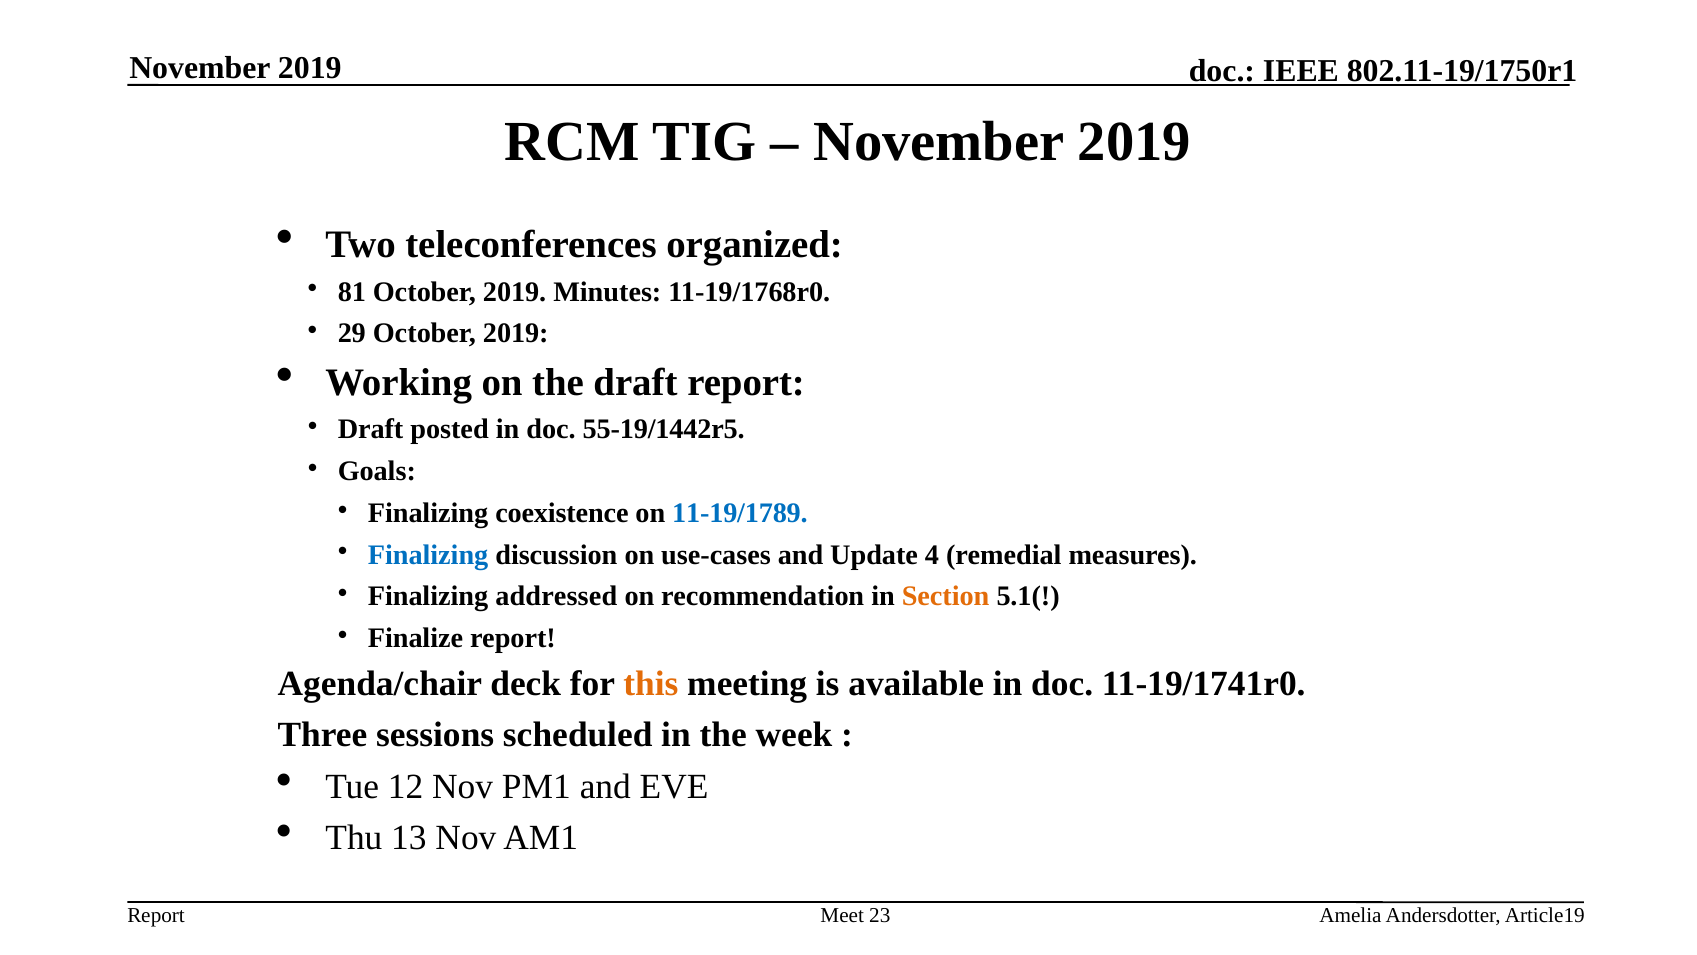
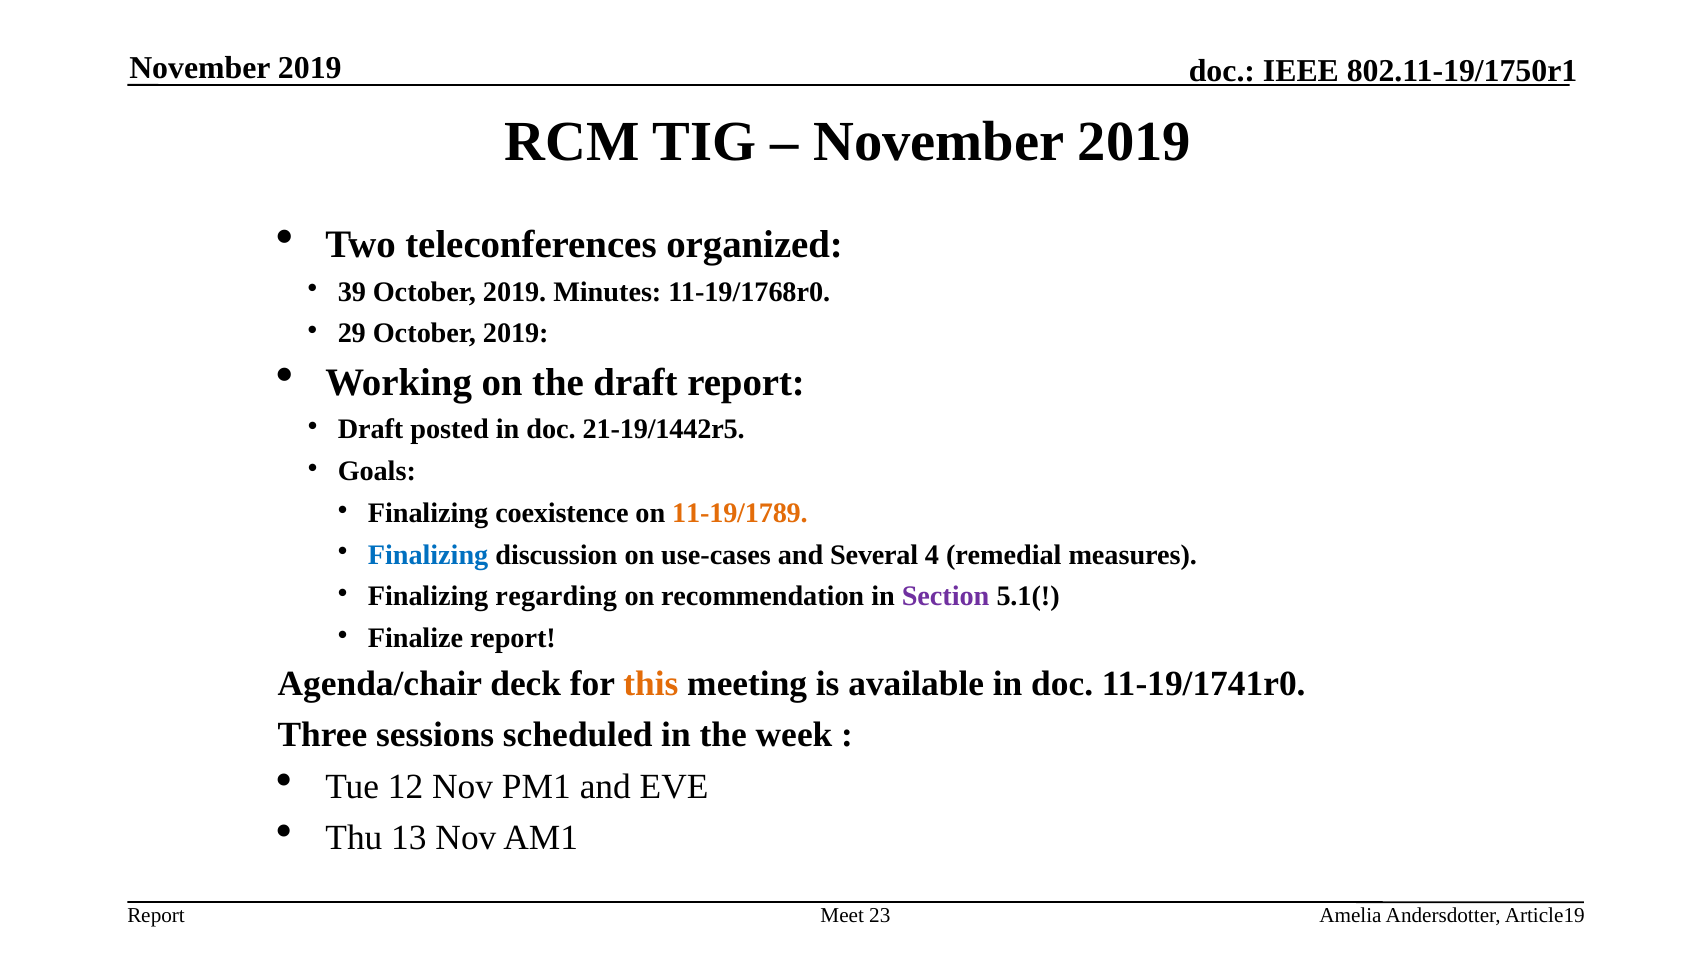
81: 81 -> 39
55-19/1442r5: 55-19/1442r5 -> 21-19/1442r5
11-19/1789 colour: blue -> orange
Update: Update -> Several
addressed: addressed -> regarding
Section colour: orange -> purple
